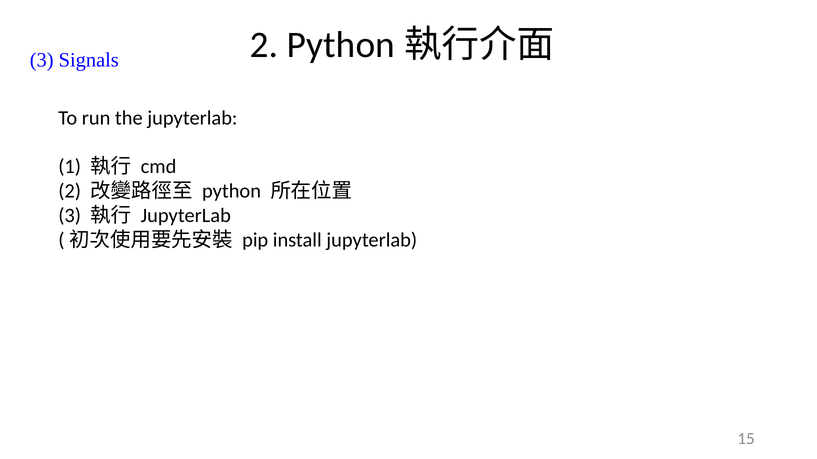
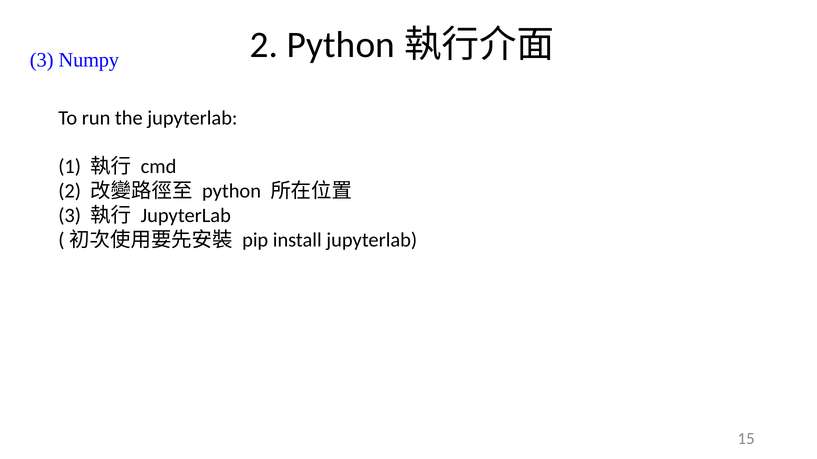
Signals: Signals -> Numpy
